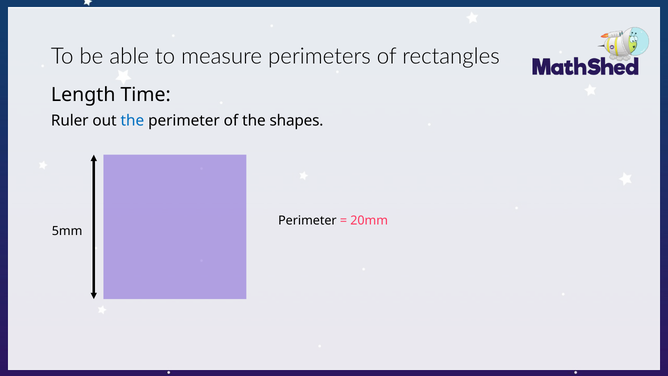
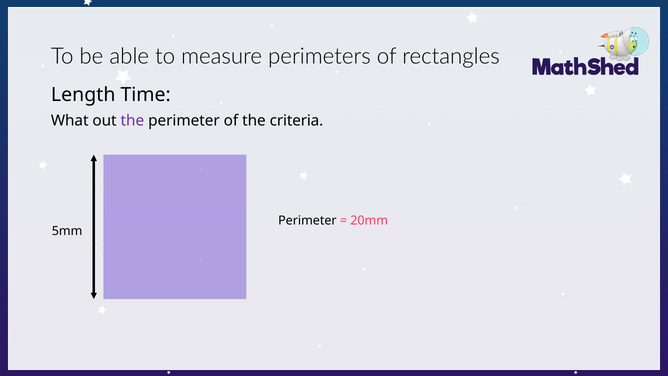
Ruler: Ruler -> What
the at (132, 121) colour: blue -> purple
shapes: shapes -> criteria
